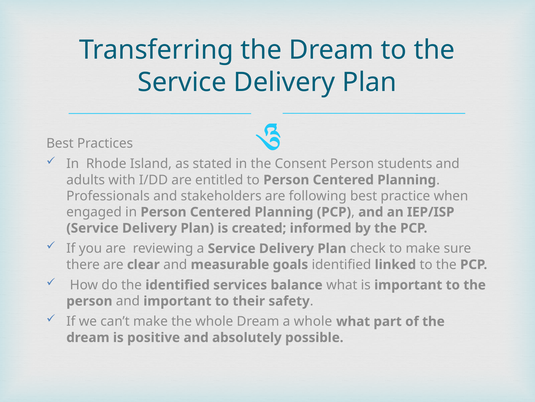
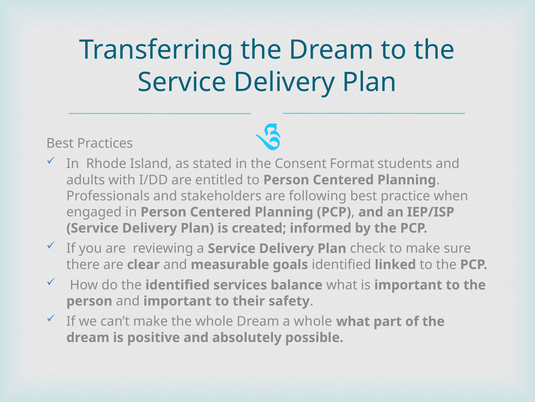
Consent Person: Person -> Format
